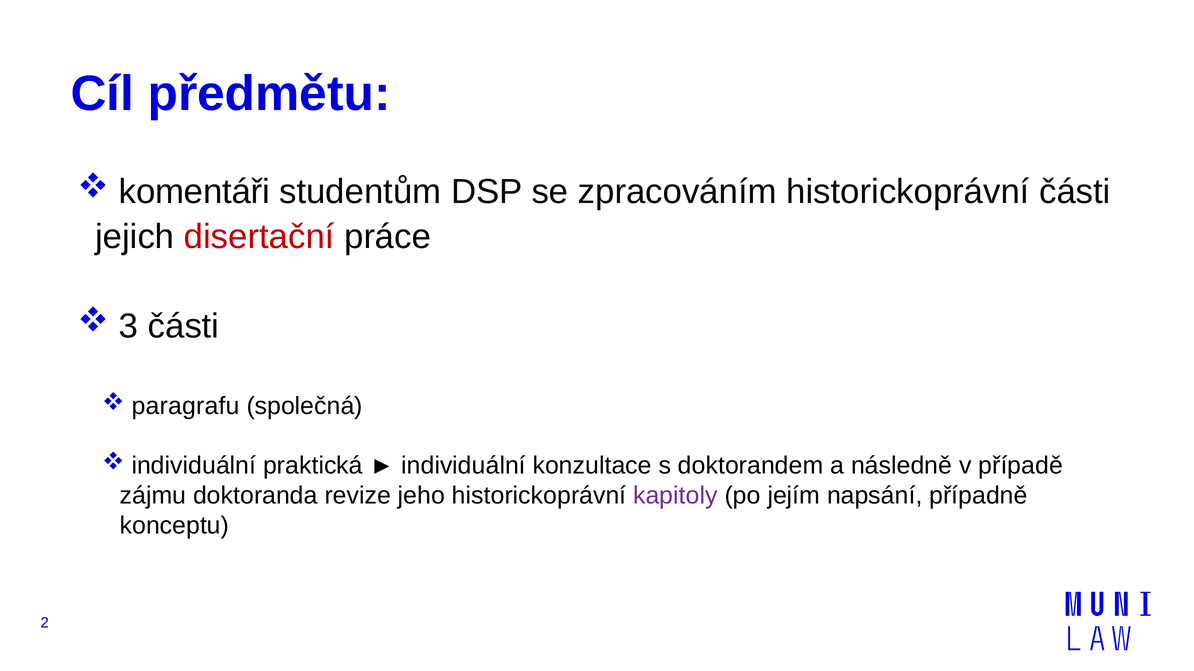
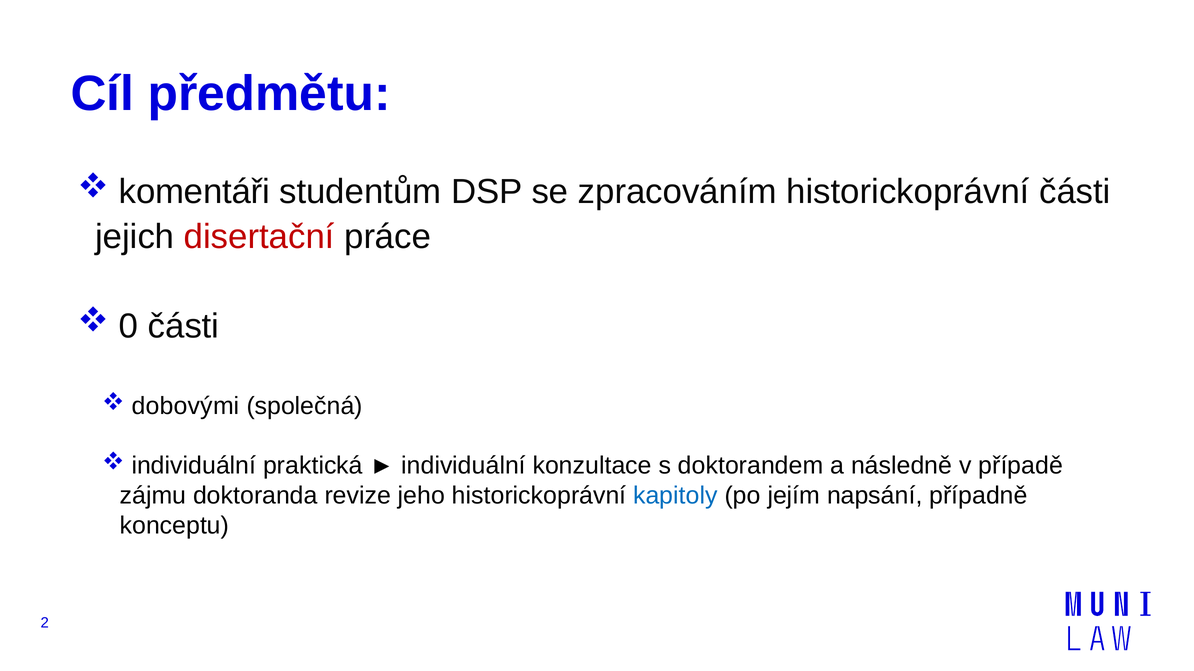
3: 3 -> 0
paragrafu: paragrafu -> dobovými
kapitoly colour: purple -> blue
